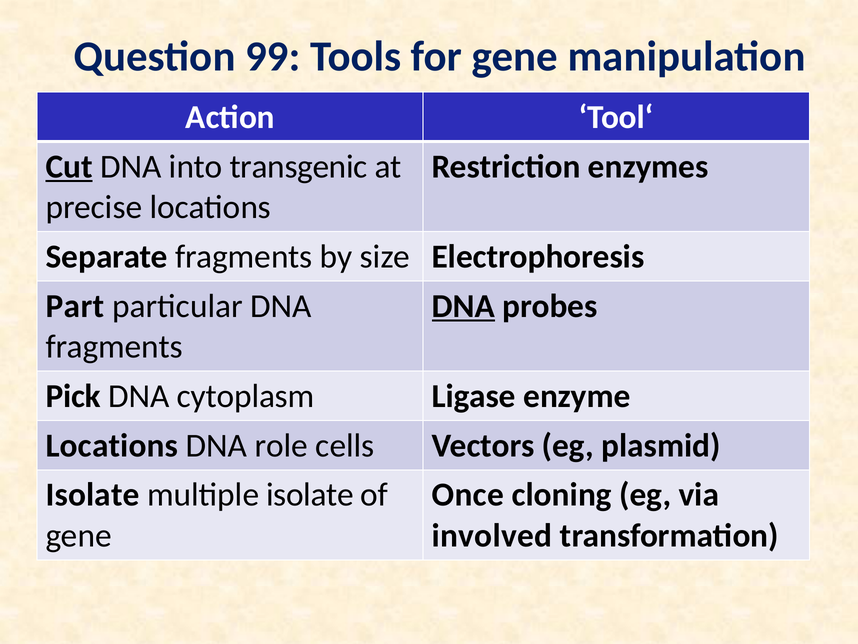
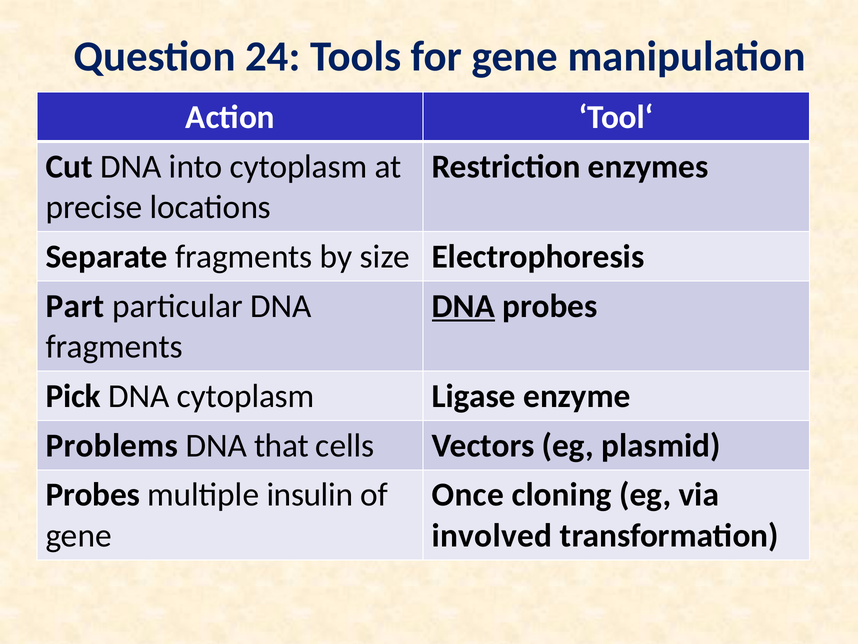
99: 99 -> 24
Cut underline: present -> none
into transgenic: transgenic -> cytoplasm
Locations at (112, 445): Locations -> Problems
role: role -> that
Isolate at (93, 494): Isolate -> Probes
multiple isolate: isolate -> insulin
